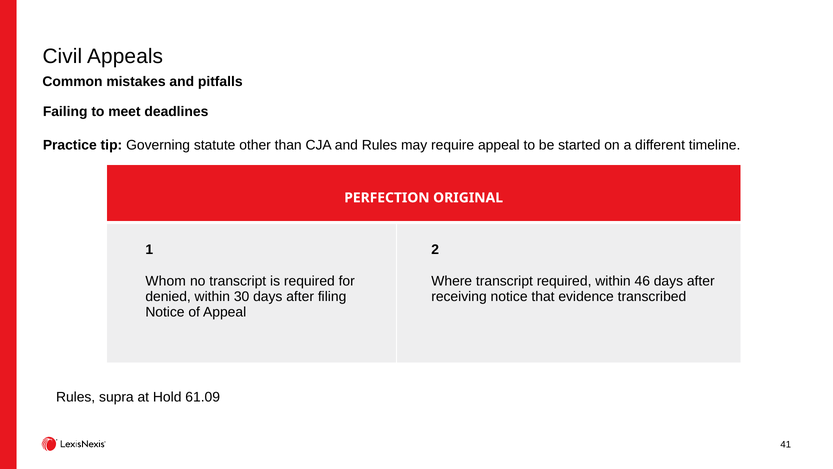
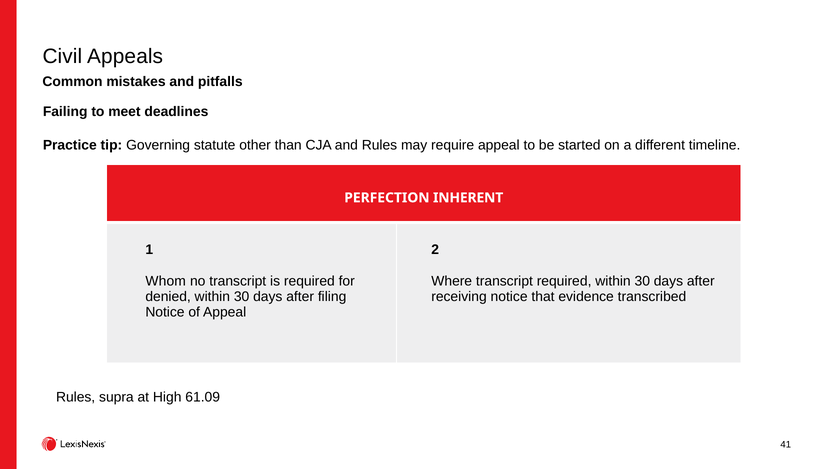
ORIGINAL: ORIGINAL -> INHERENT
required within 46: 46 -> 30
Hold: Hold -> High
